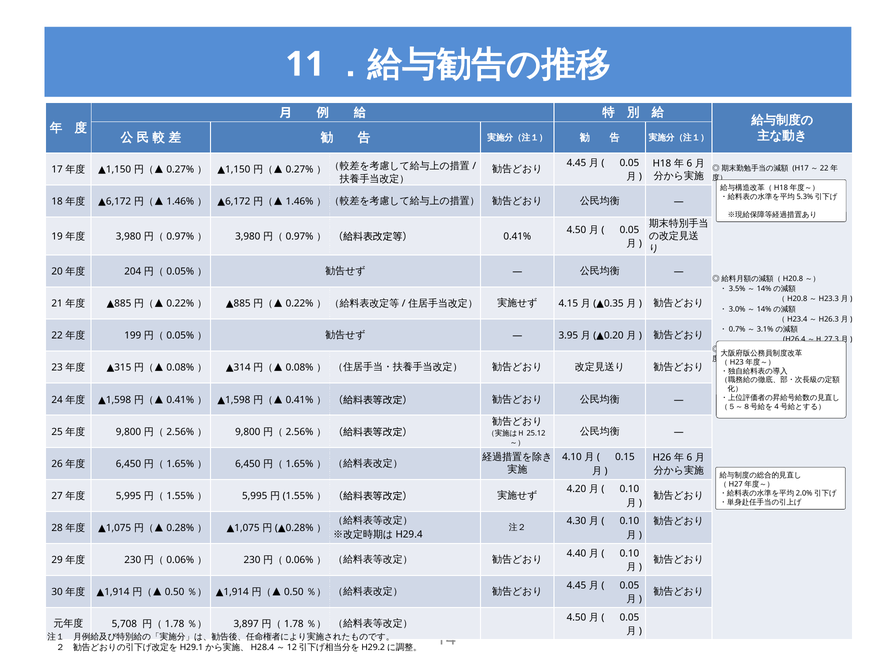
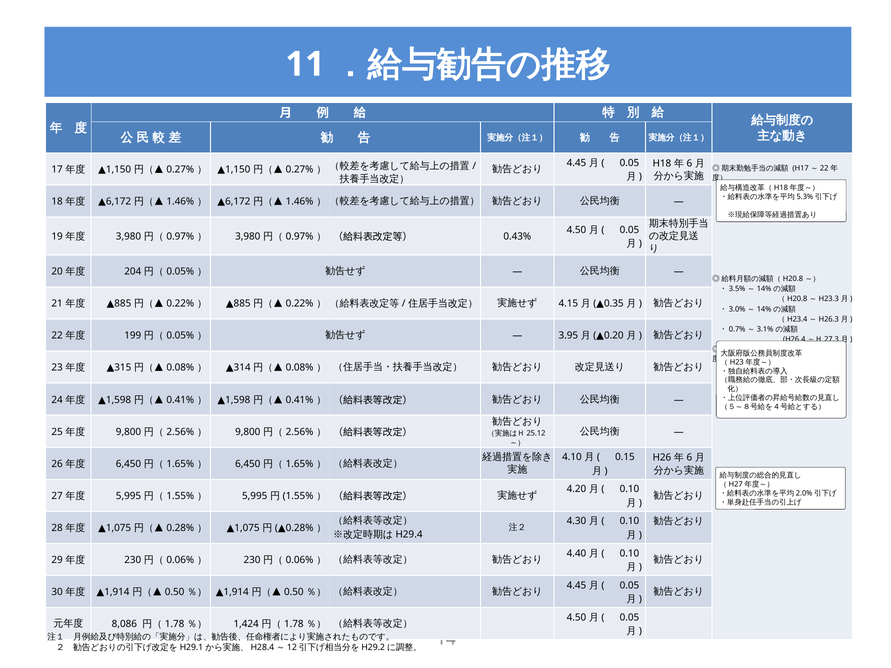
0.41% at (517, 237): 0.41% -> 0.43%
5,708: 5,708 -> 8,086
3,897: 3,897 -> 1,424
